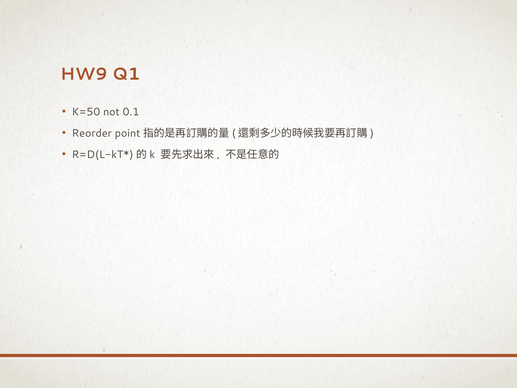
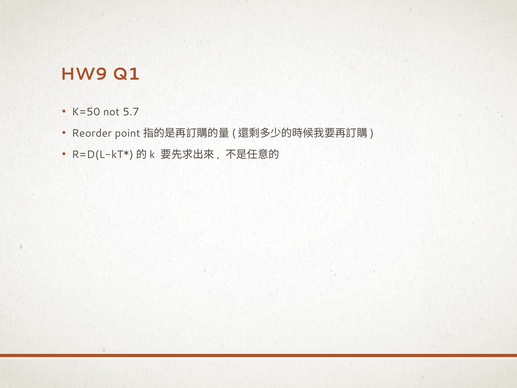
0.1: 0.1 -> 5.7
